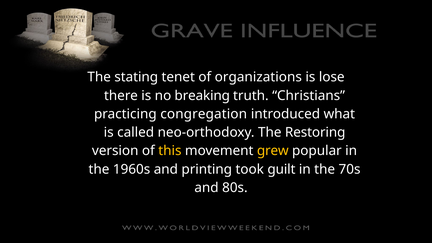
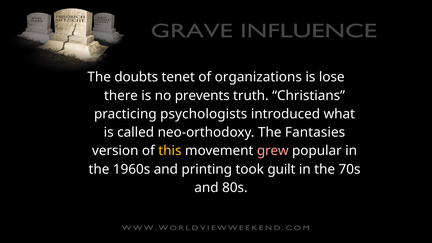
stating: stating -> doubts
breaking: breaking -> prevents
congregation: congregation -> psychologists
Restoring: Restoring -> Fantasies
grew colour: yellow -> pink
